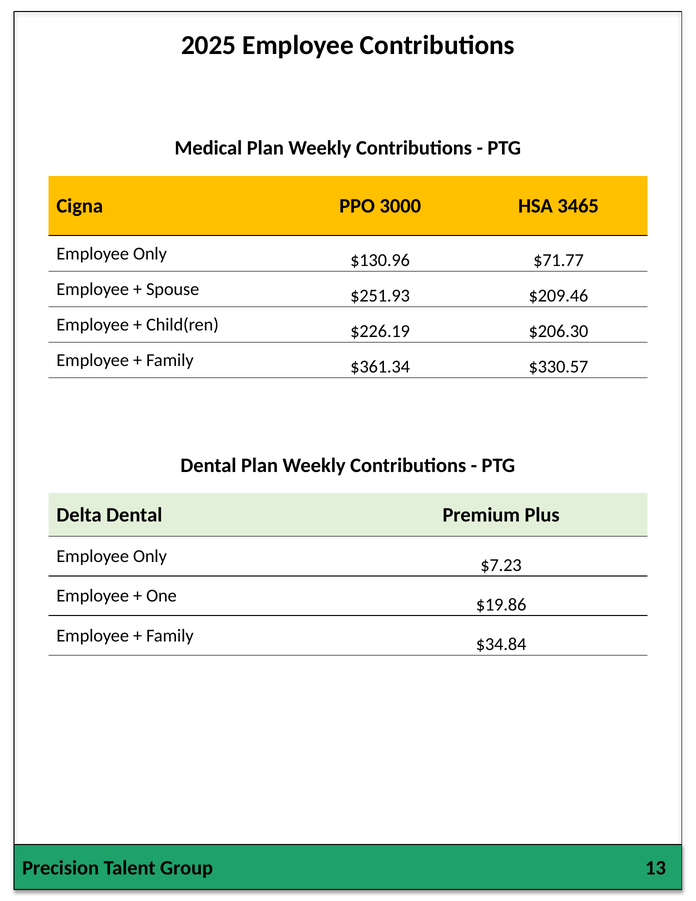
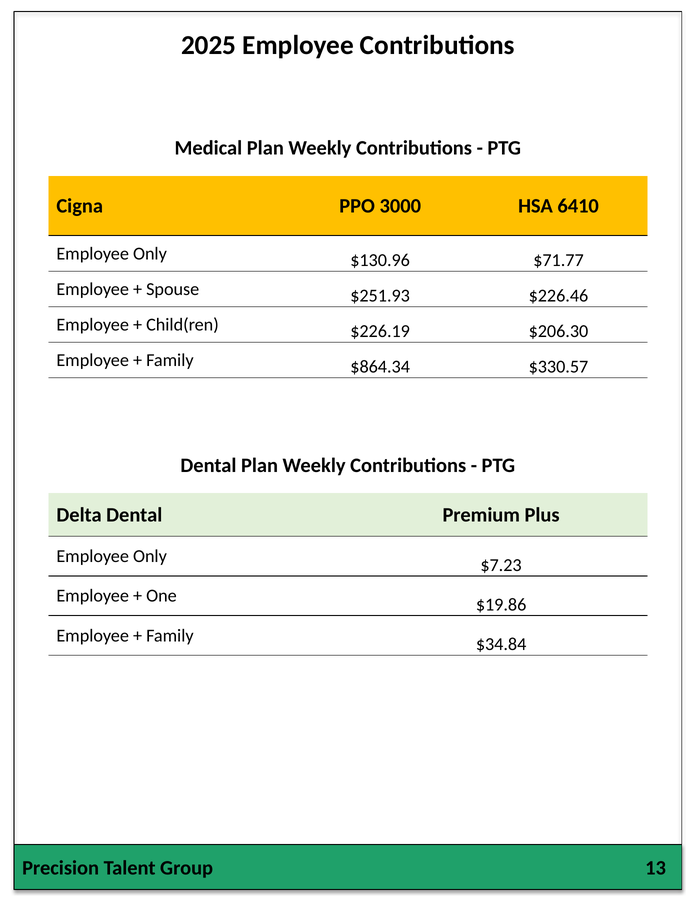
3465: 3465 -> 6410
$209.46: $209.46 -> $226.46
$361.34: $361.34 -> $864.34
